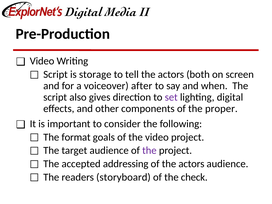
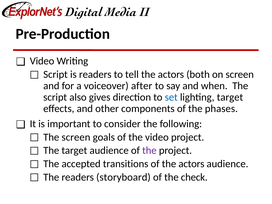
is storage: storage -> readers
set colour: purple -> blue
lighting digital: digital -> target
proper: proper -> phases
The format: format -> screen
addressing: addressing -> transitions
